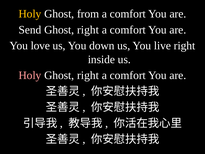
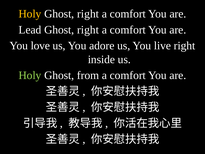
from at (88, 14): from -> right
Send: Send -> Lead
down: down -> adore
Holy at (30, 75) colour: pink -> light green
right at (88, 75): right -> from
